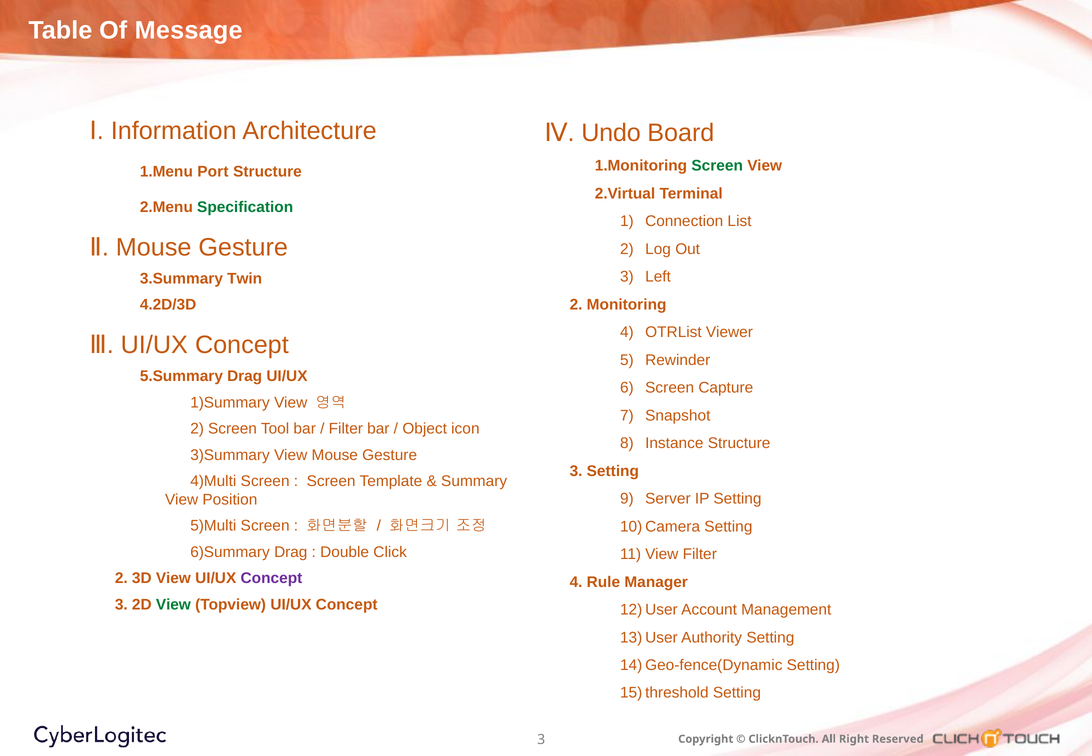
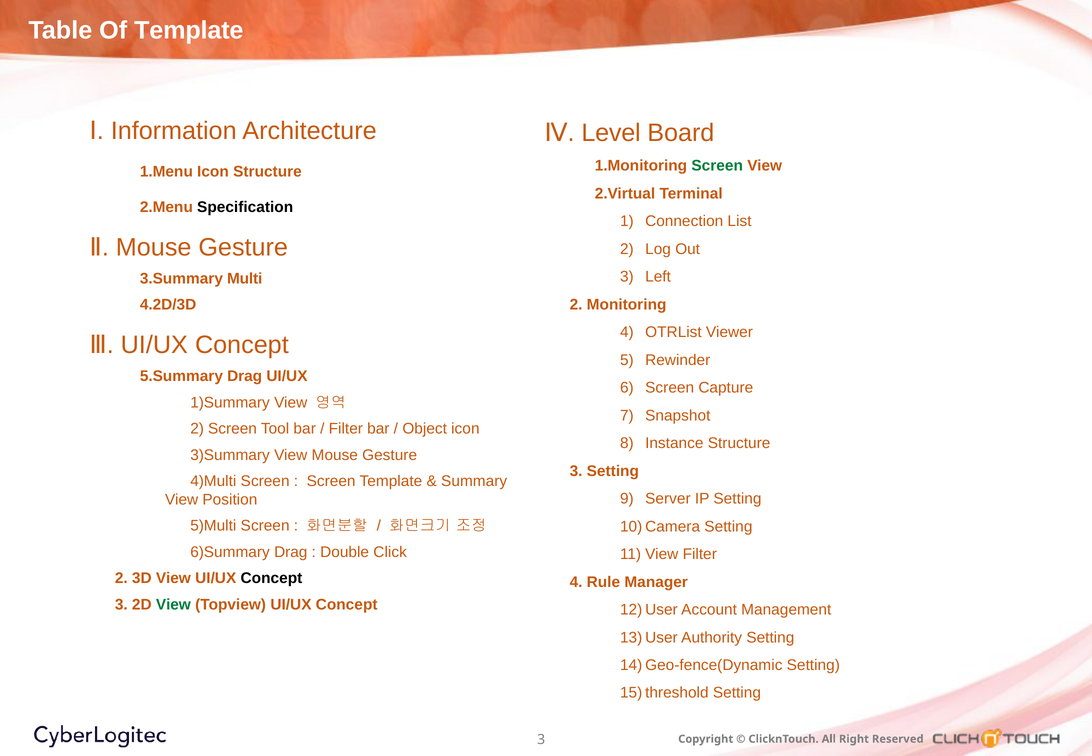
Of Message: Message -> Template
Undo: Undo -> Level
Port at (213, 172): Port -> Icon
Specification colour: green -> black
Twin: Twin -> Multi
Concept at (271, 578) colour: purple -> black
